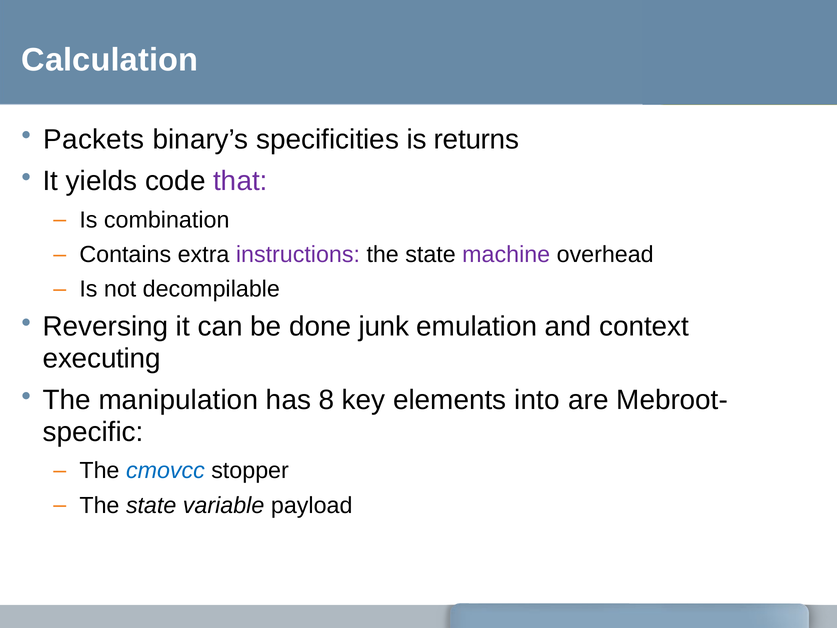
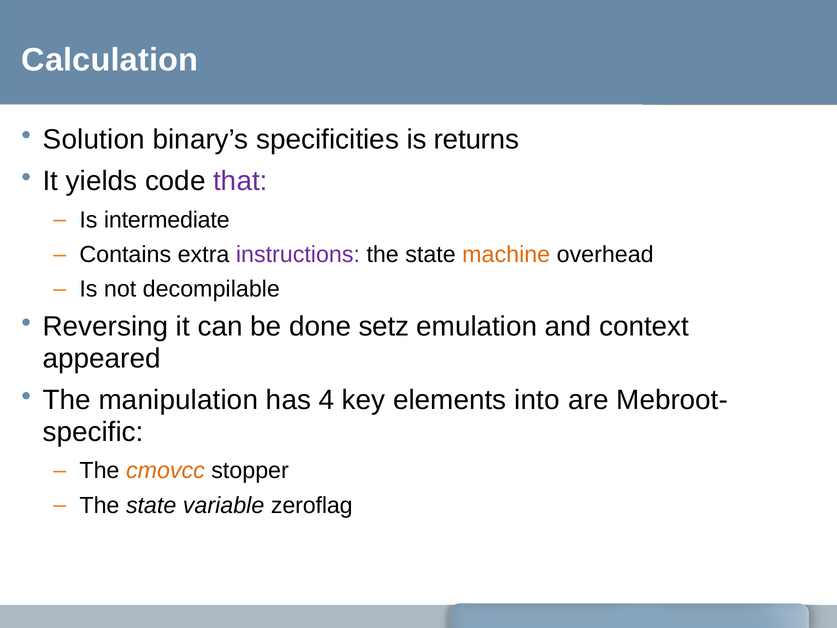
Packets: Packets -> Solution
combination: combination -> intermediate
machine colour: purple -> orange
junk: junk -> setz
executing: executing -> appeared
8: 8 -> 4
cmovcc colour: blue -> orange
payload: payload -> zeroflag
